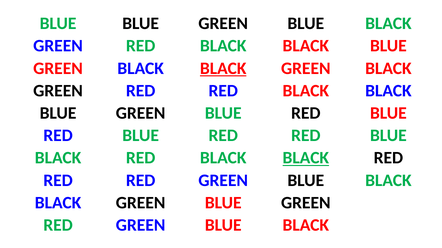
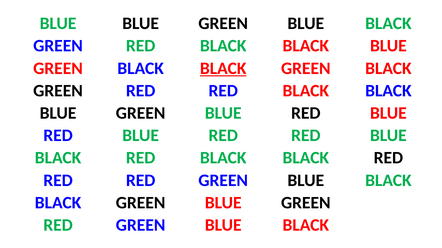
BLACK at (306, 158) underline: present -> none
